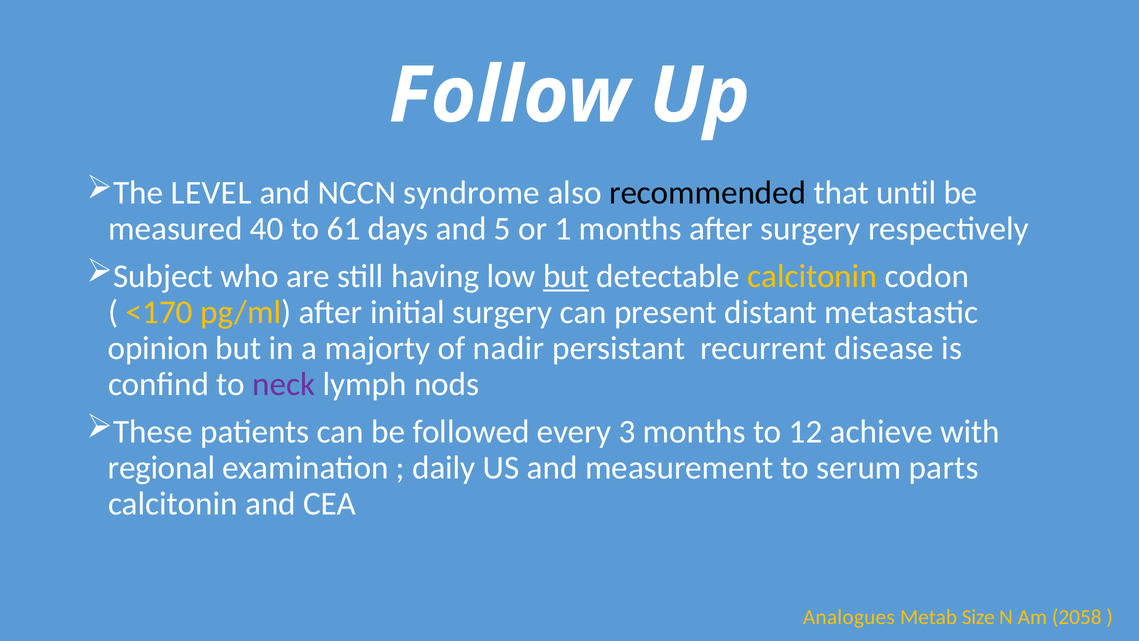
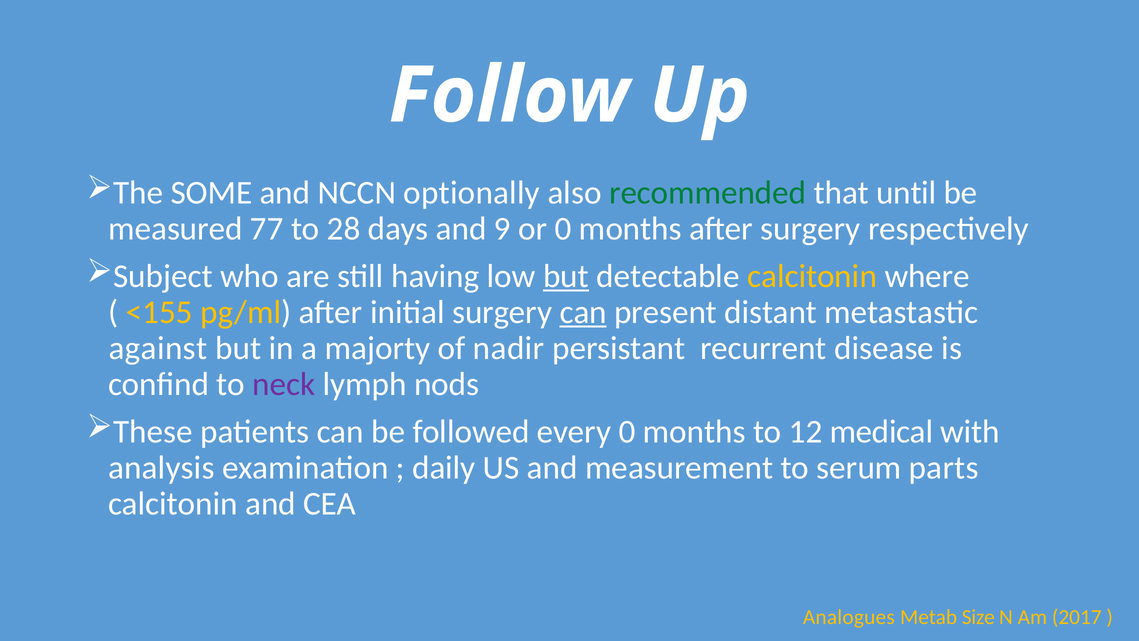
LEVEL: LEVEL -> SOME
syndrome: syndrome -> optionally
recommended colour: black -> green
40: 40 -> 77
61: 61 -> 28
5: 5 -> 9
or 1: 1 -> 0
codon: codon -> where
<170: <170 -> <155
can at (583, 312) underline: none -> present
opinion: opinion -> against
every 3: 3 -> 0
achieve: achieve -> medical
regional: regional -> analysis
2058: 2058 -> 2017
